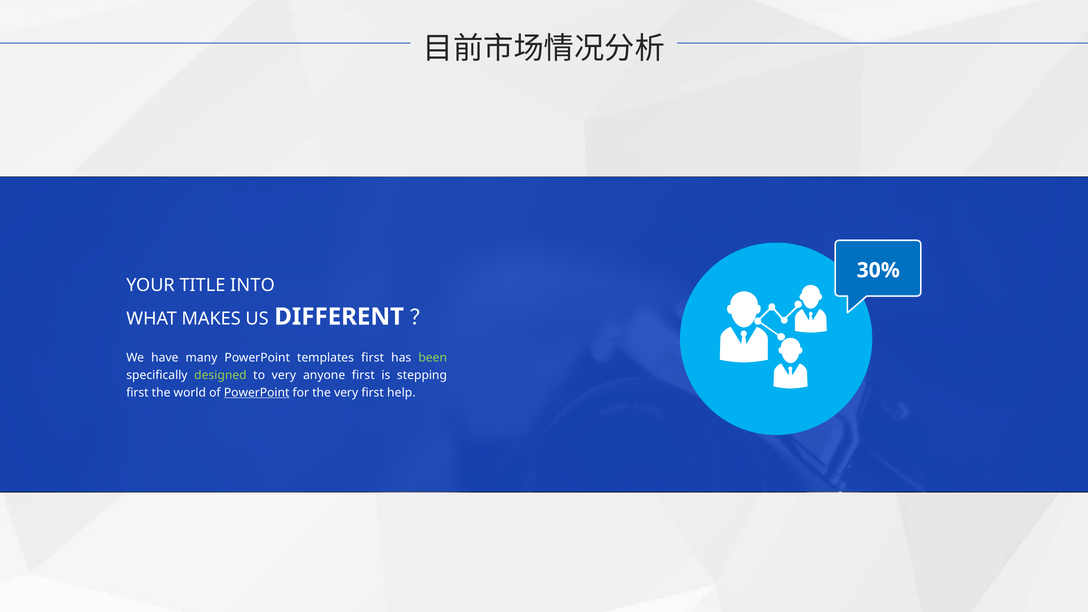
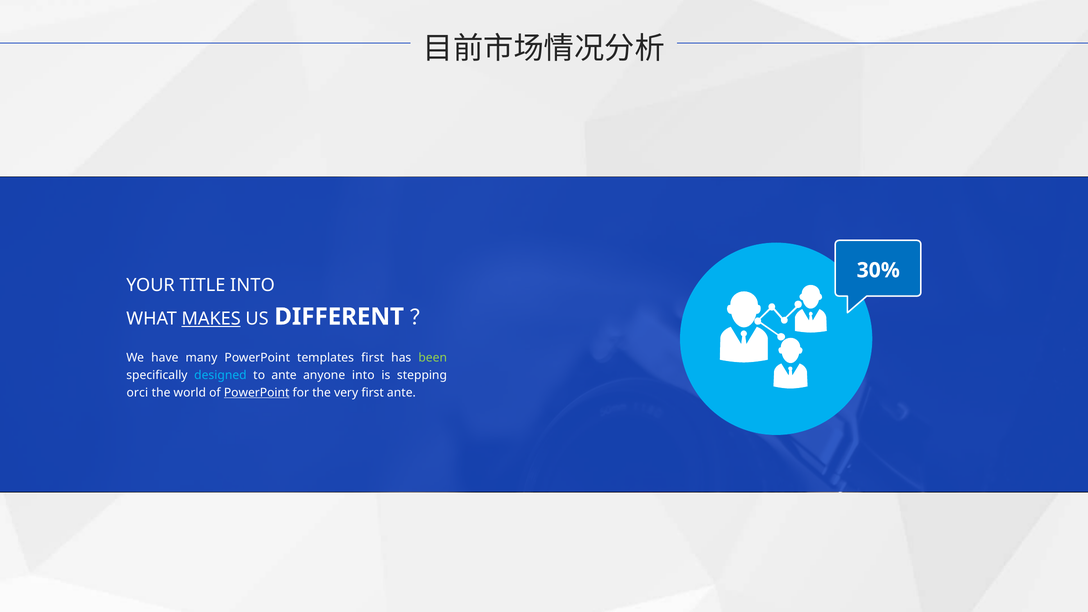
MAKES underline: none -> present
designed colour: light green -> light blue
to very: very -> ante
anyone first: first -> into
first at (137, 392): first -> orci
first help: help -> ante
